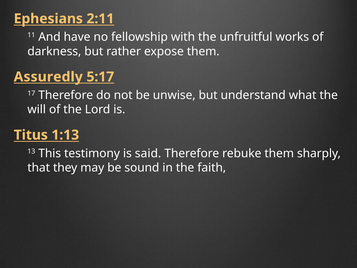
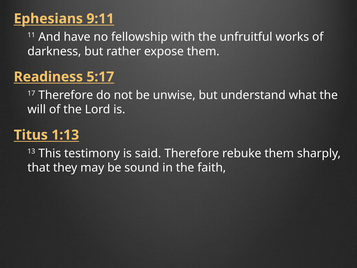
2:11: 2:11 -> 9:11
Assuredly: Assuredly -> Readiness
